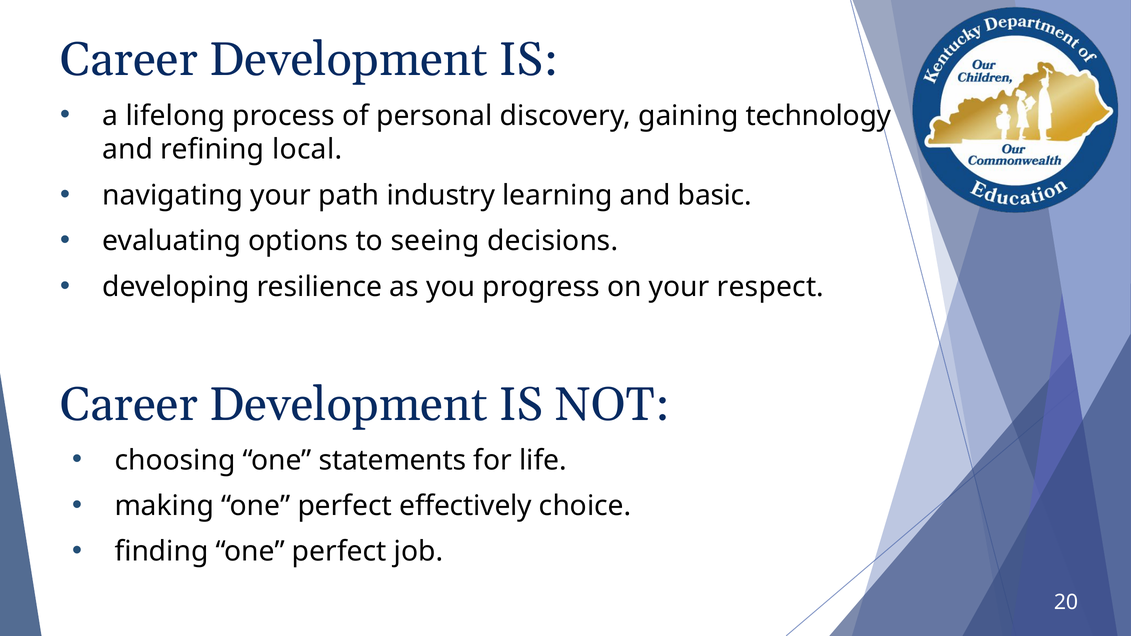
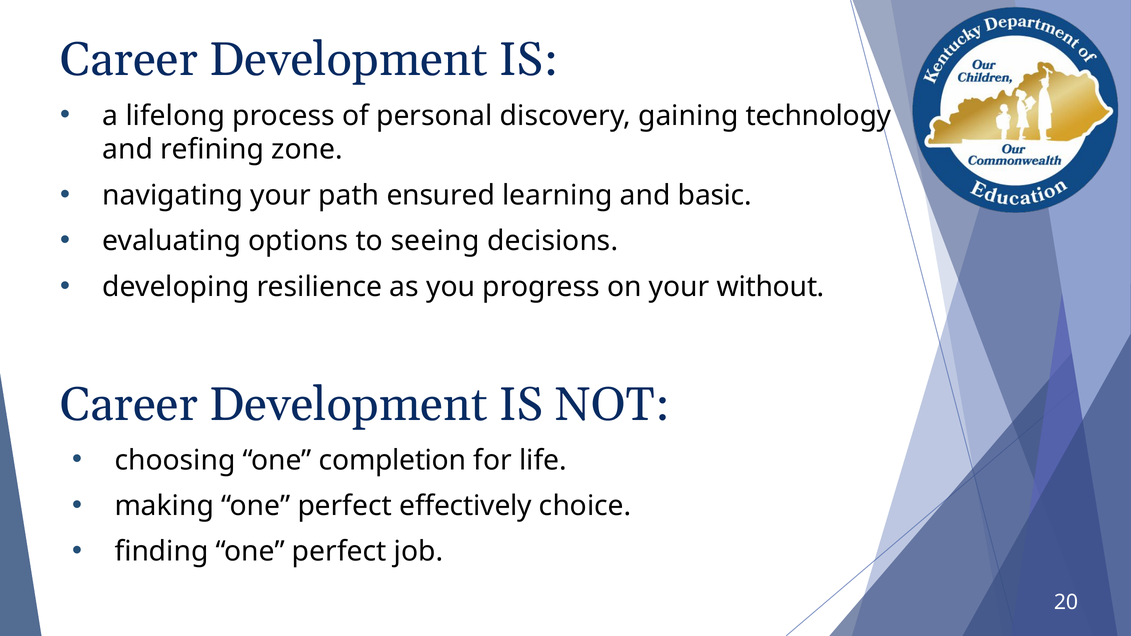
local: local -> zone
industry: industry -> ensured
respect: respect -> without
statements: statements -> completion
